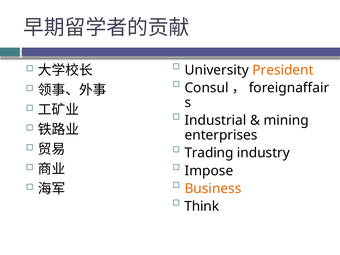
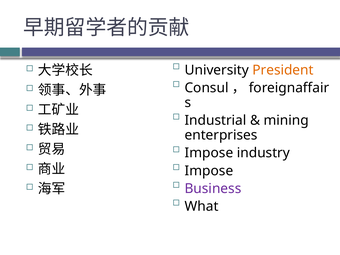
Trading at (209, 153): Trading -> Impose
Business colour: orange -> purple
Think: Think -> What
